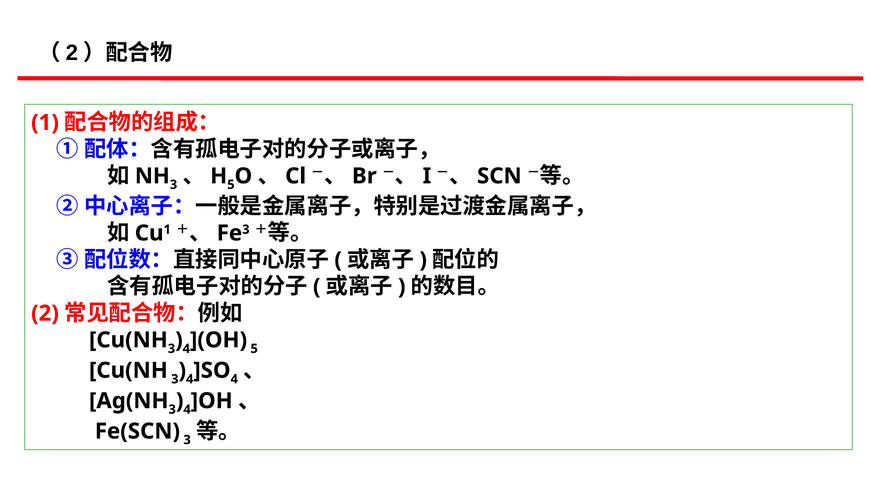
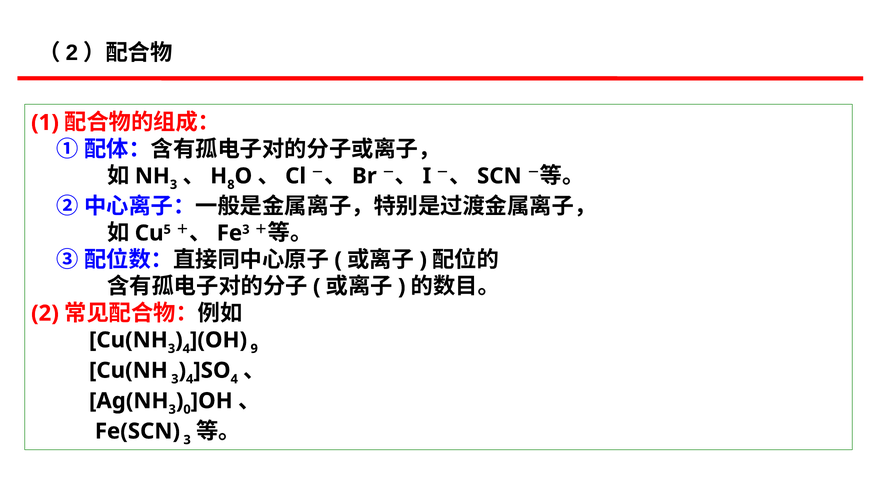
5 at (231, 185): 5 -> 8
1 at (167, 230): 1 -> 5
5 at (254, 349): 5 -> 9
4 at (187, 410): 4 -> 0
